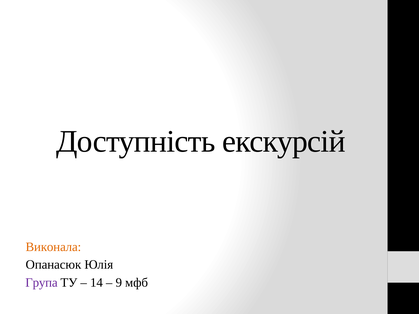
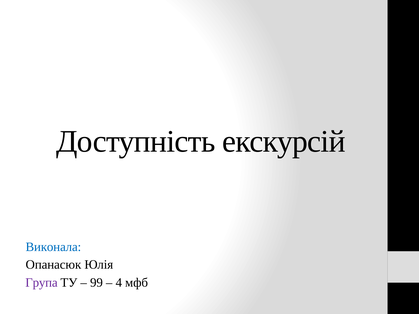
Виконала colour: orange -> blue
14: 14 -> 99
9: 9 -> 4
